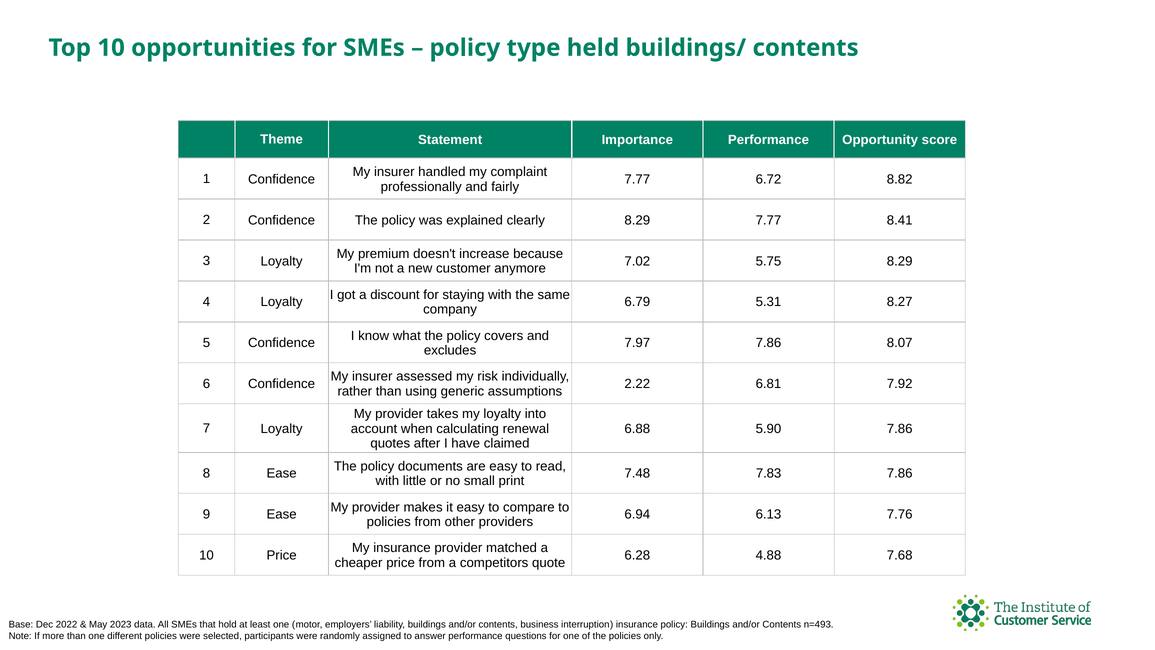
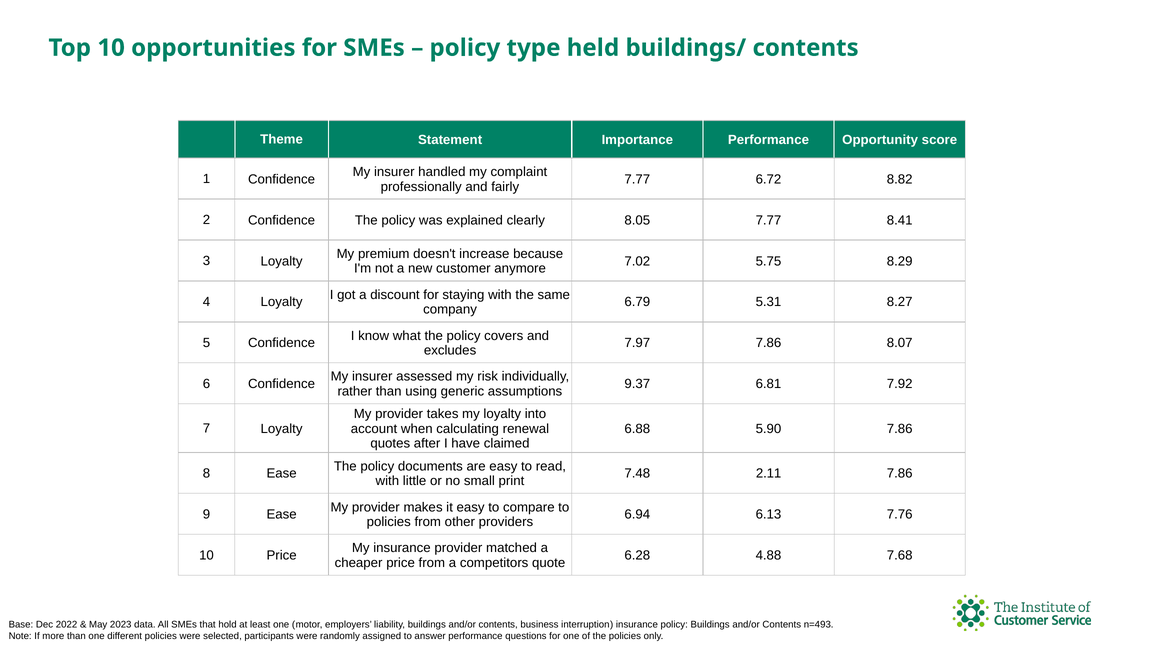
clearly 8.29: 8.29 -> 8.05
2.22: 2.22 -> 9.37
7.83: 7.83 -> 2.11
